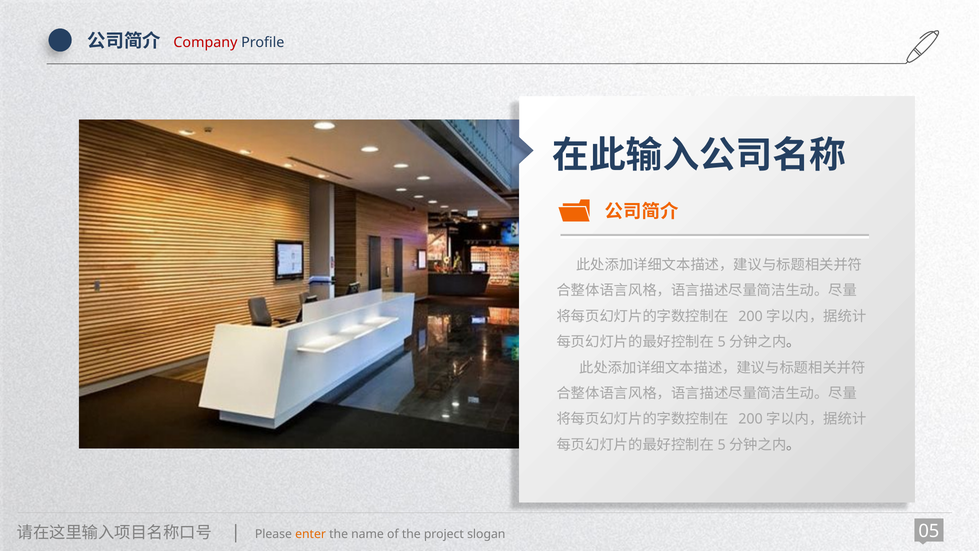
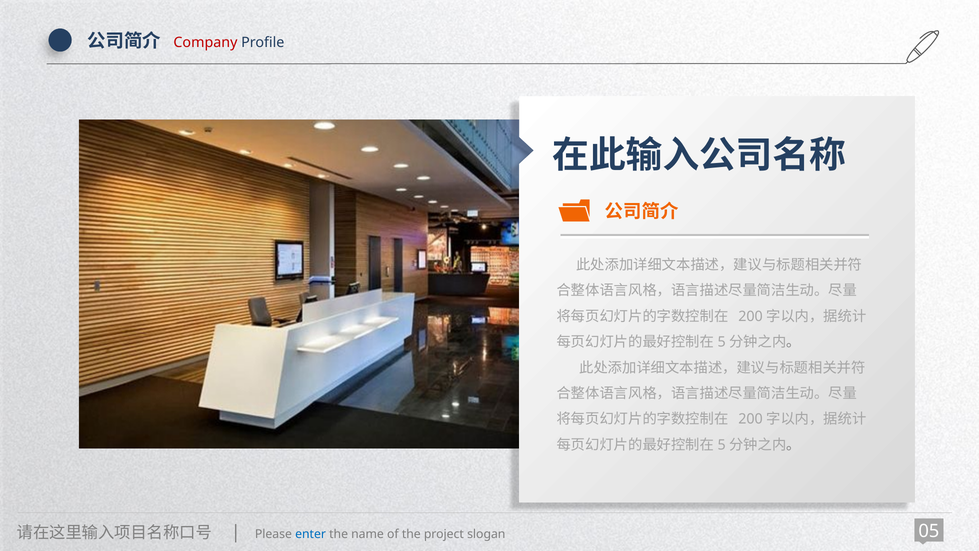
enter colour: orange -> blue
